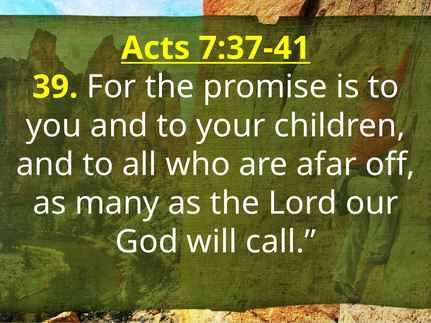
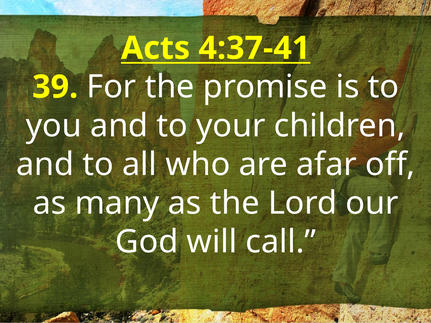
7:37-41: 7:37-41 -> 4:37-41
